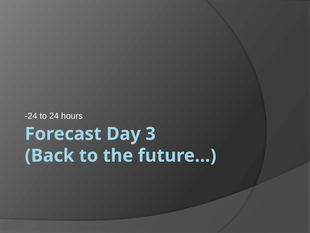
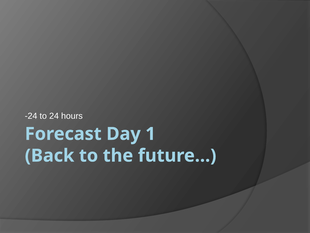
3: 3 -> 1
